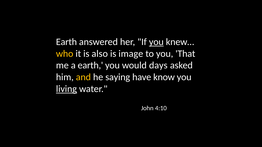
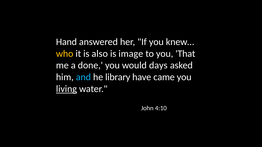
Earth at (66, 42): Earth -> Hand
you at (156, 42) underline: present -> none
a earth: earth -> done
and colour: yellow -> light blue
saying: saying -> library
know: know -> came
